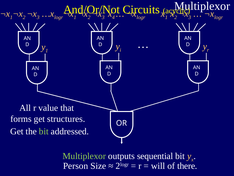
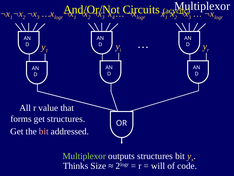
bit at (44, 131) colour: light green -> pink
outputs sequential: sequential -> structures
Person: Person -> Thinks
there: there -> code
